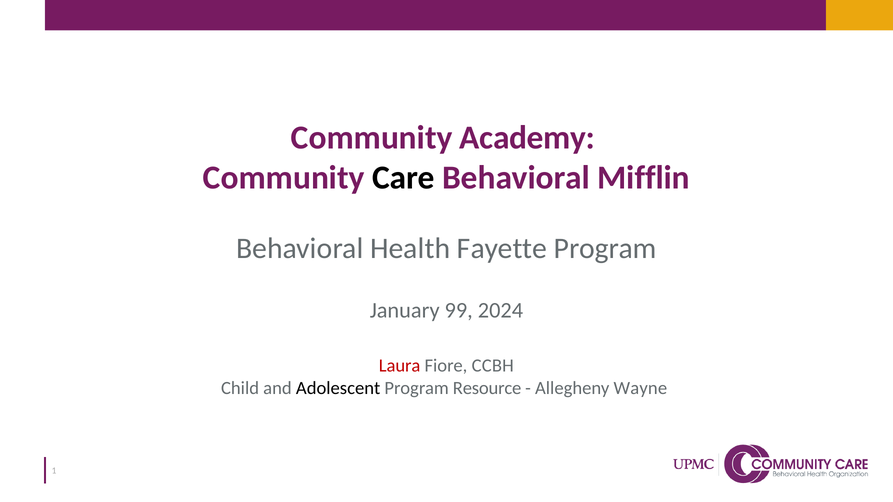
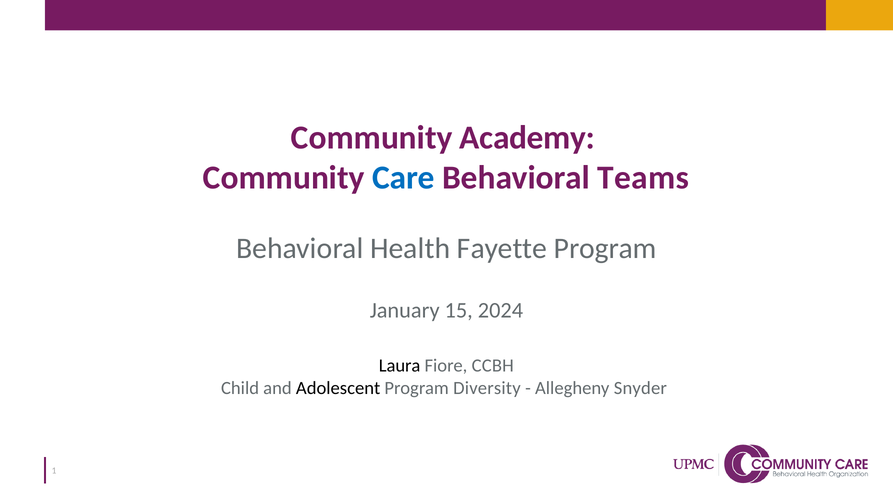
Care colour: black -> blue
Mifflin: Mifflin -> Teams
99: 99 -> 15
Laura colour: red -> black
Resource: Resource -> Diversity
Wayne: Wayne -> Snyder
